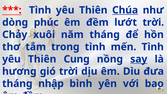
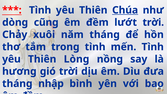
phúc: phúc -> cũng
Cung: Cung -> Lòng
say underline: present -> none
